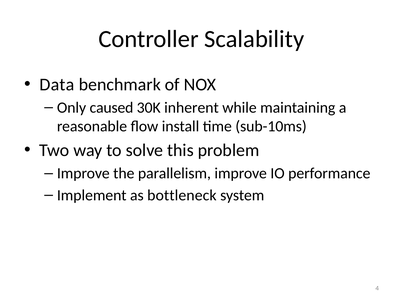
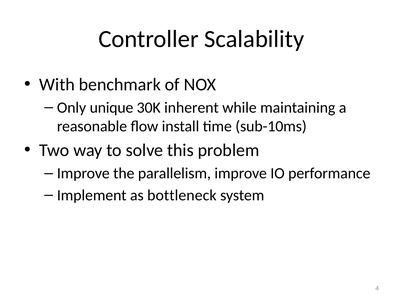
Data: Data -> With
caused: caused -> unique
